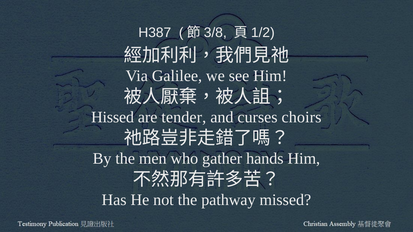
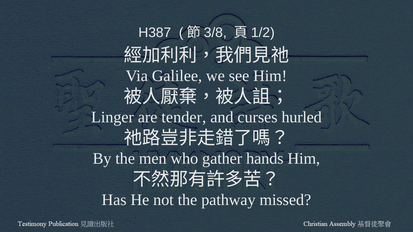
Hissed: Hissed -> Linger
choirs: choirs -> hurled
